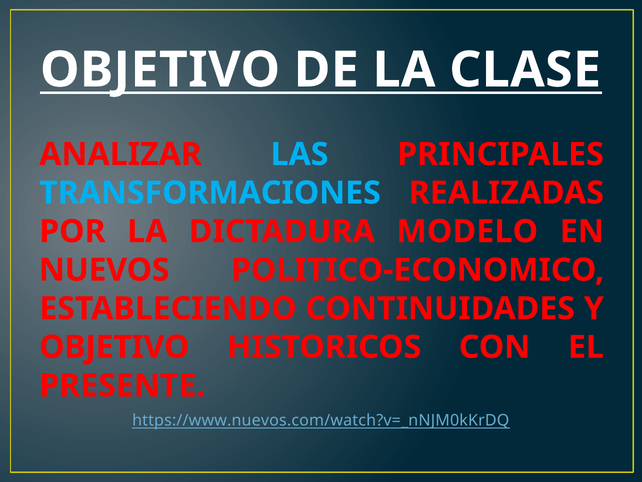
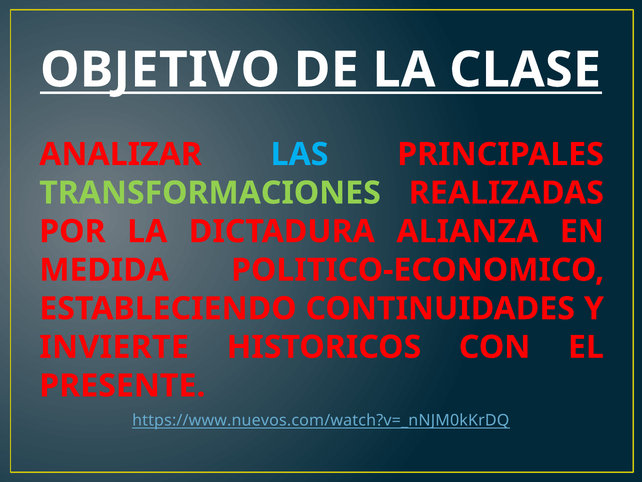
TRANSFORMACIONES colour: light blue -> light green
MODELO: MODELO -> ALIANZA
NUEVOS: NUEVOS -> MEDIDA
OBJETIVO at (114, 347): OBJETIVO -> INVIERTE
